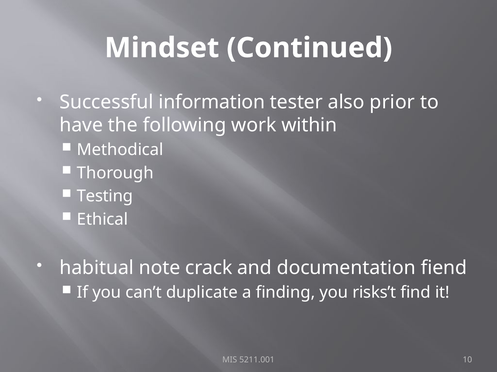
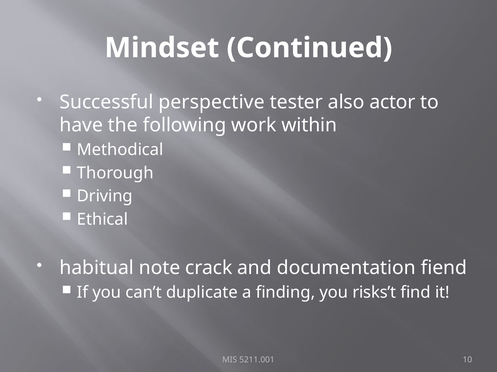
information: information -> perspective
prior: prior -> actor
Testing: Testing -> Driving
